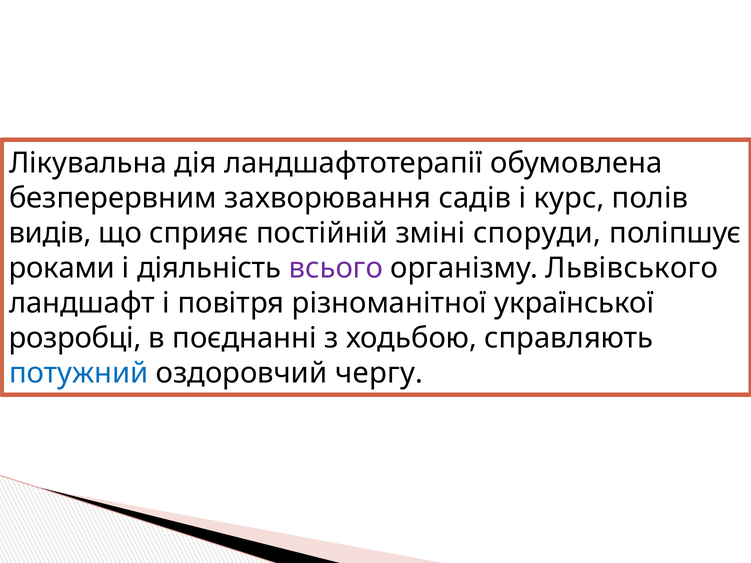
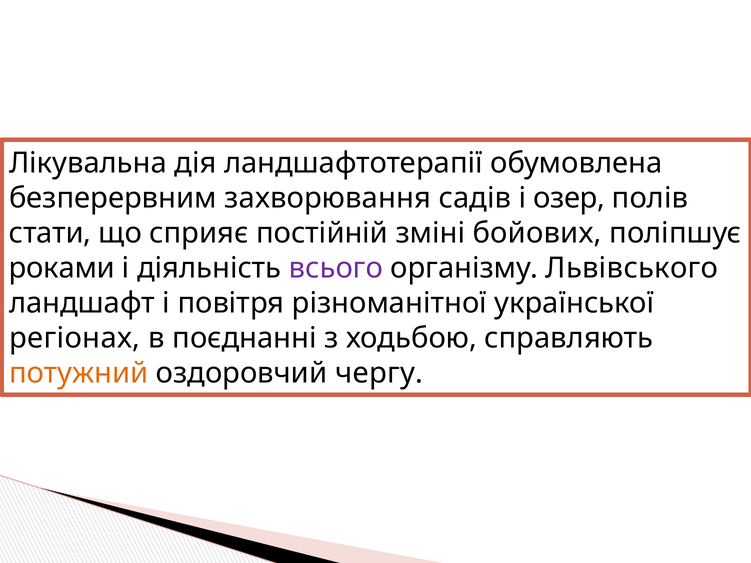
курс: курс -> озер
видів: видів -> стати
споруди: споруди -> бойових
розробці: розробці -> регіонах
потужний colour: blue -> orange
